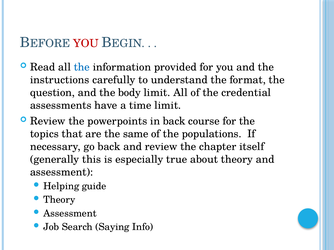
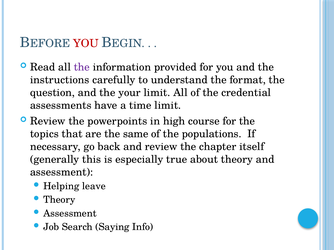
the at (82, 67) colour: blue -> purple
body: body -> your
in back: back -> high
guide: guide -> leave
